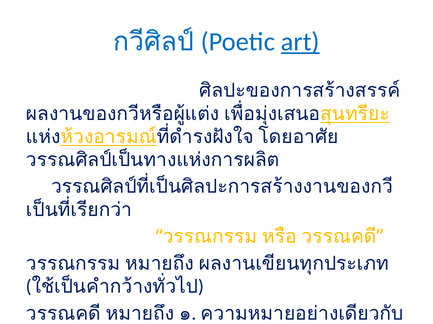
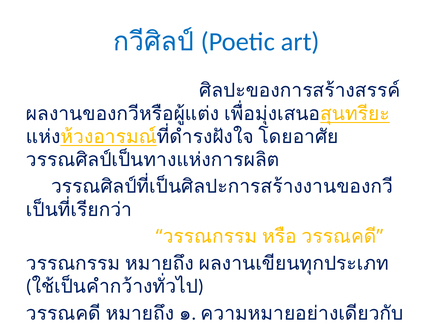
art underline: present -> none
